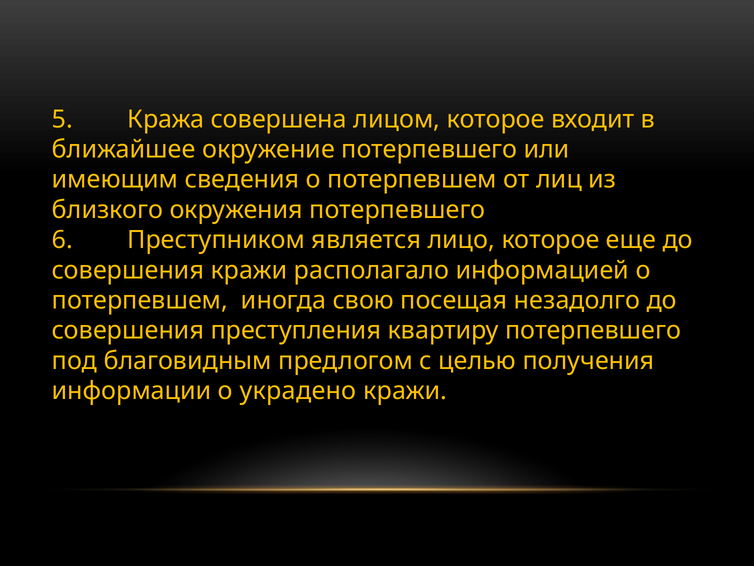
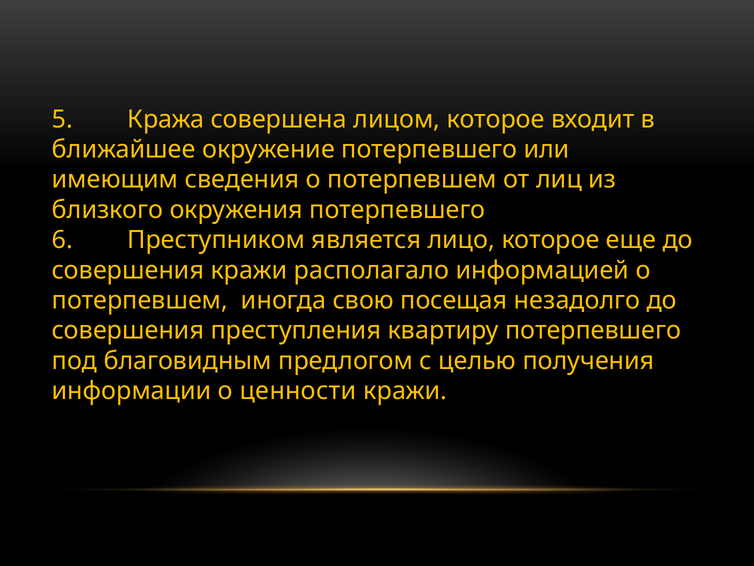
украдено: украдено -> ценности
